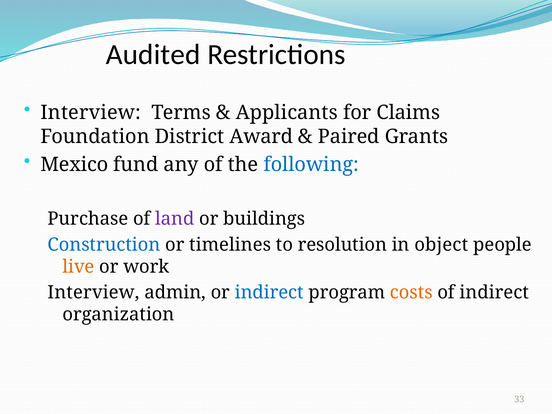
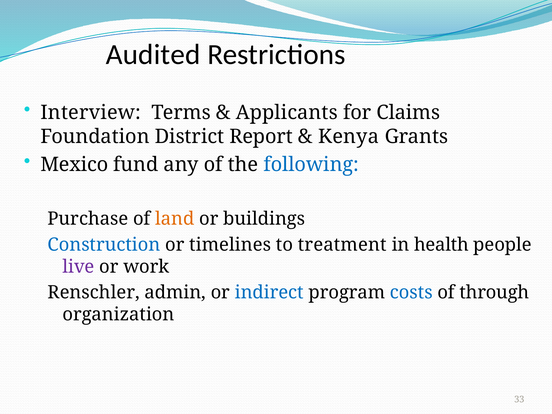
Award: Award -> Report
Paired: Paired -> Kenya
land colour: purple -> orange
resolution: resolution -> treatment
object: object -> health
live colour: orange -> purple
Interview at (94, 292): Interview -> Renschler
costs colour: orange -> blue
of indirect: indirect -> through
